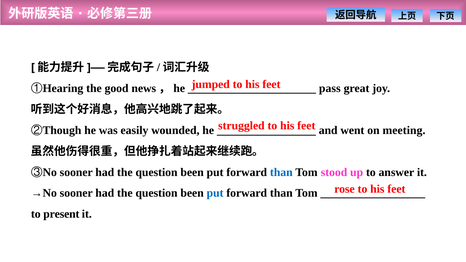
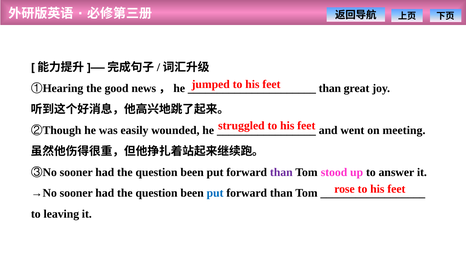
pass at (330, 88): pass -> than
than at (281, 172) colour: blue -> purple
present: present -> leaving
